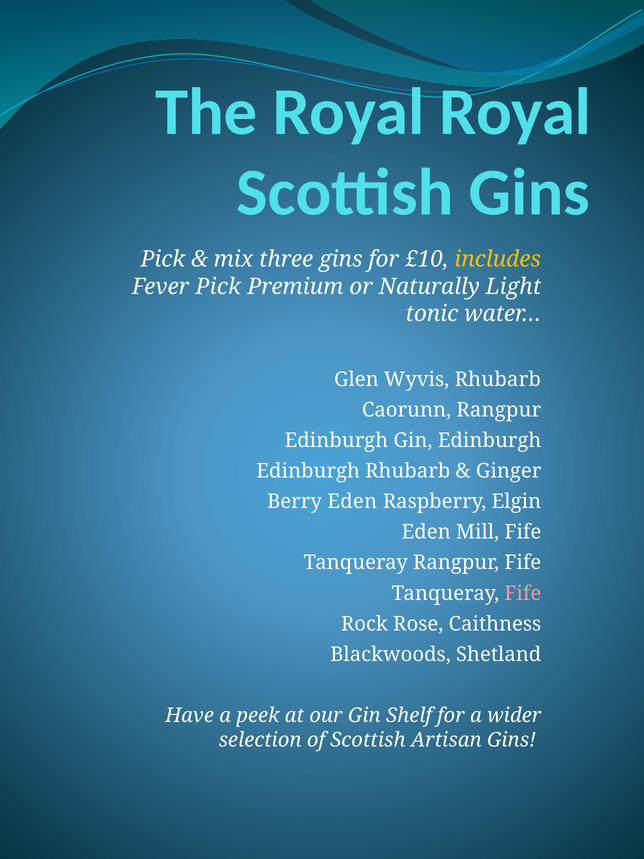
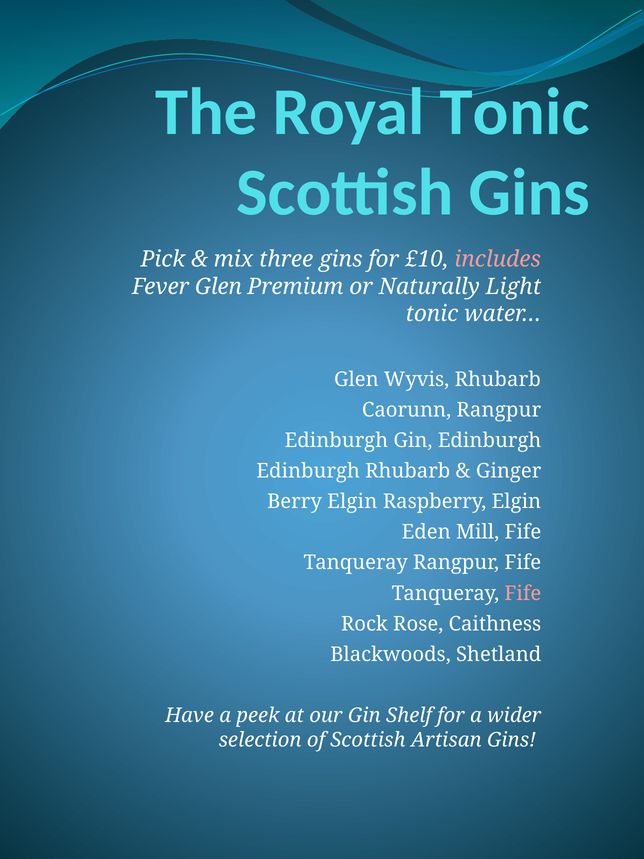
Royal Royal: Royal -> Tonic
includes colour: yellow -> pink
Fever Pick: Pick -> Glen
Berry Eden: Eden -> Elgin
